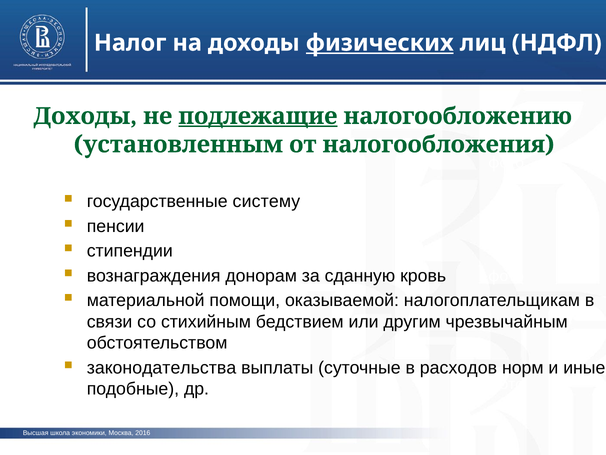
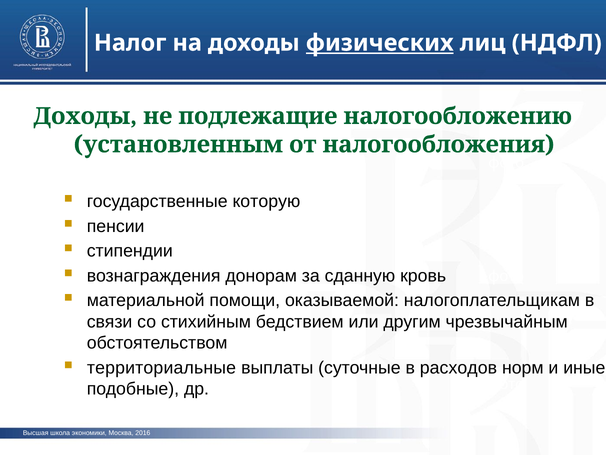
подлежащие underline: present -> none
систему: систему -> которую
законодательства: законодательства -> территориальные
